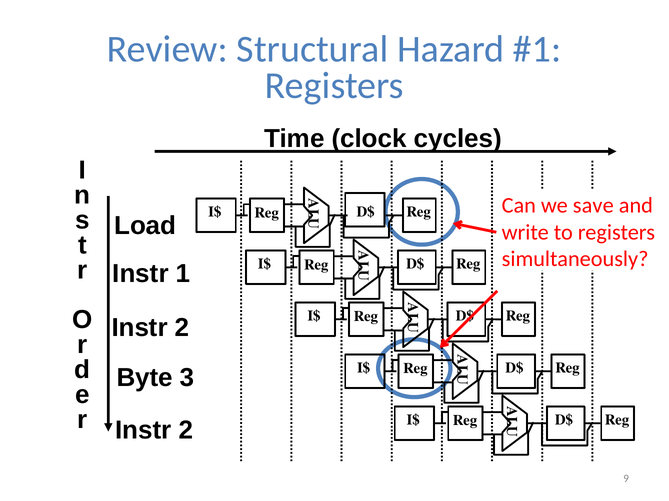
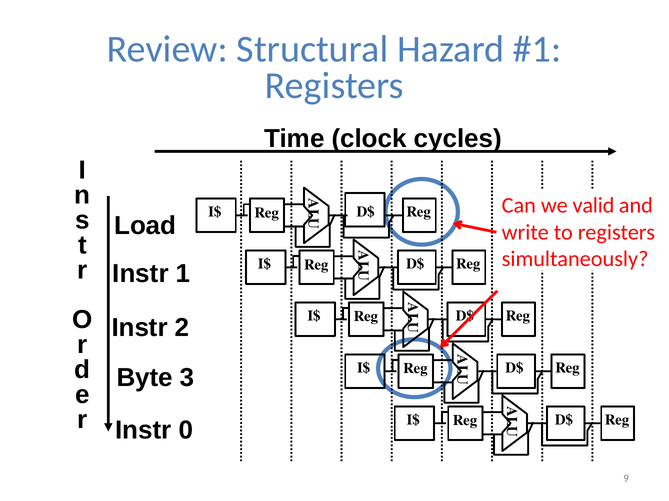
save: save -> valid
2 at (186, 431): 2 -> 0
